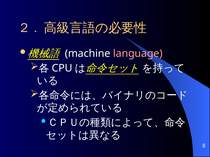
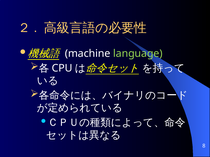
language colour: pink -> light green
